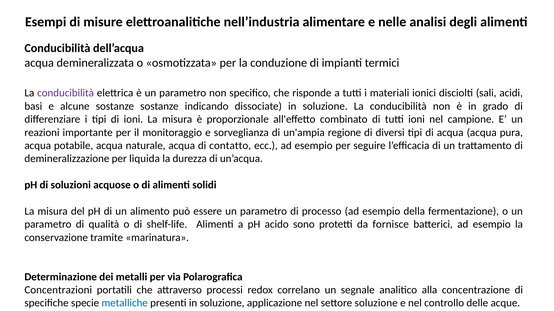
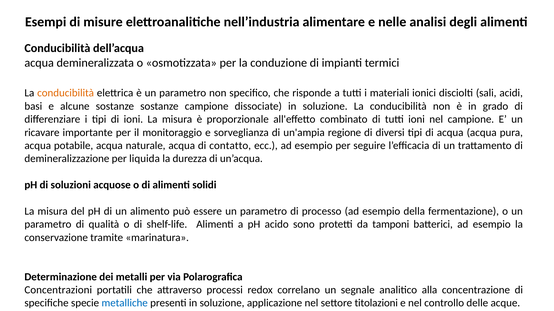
conducibilità at (66, 93) colour: purple -> orange
sostanze indicando: indicando -> campione
reazioni: reazioni -> ricavare
fornisce: fornisce -> tamponi
settore soluzione: soluzione -> titolazioni
